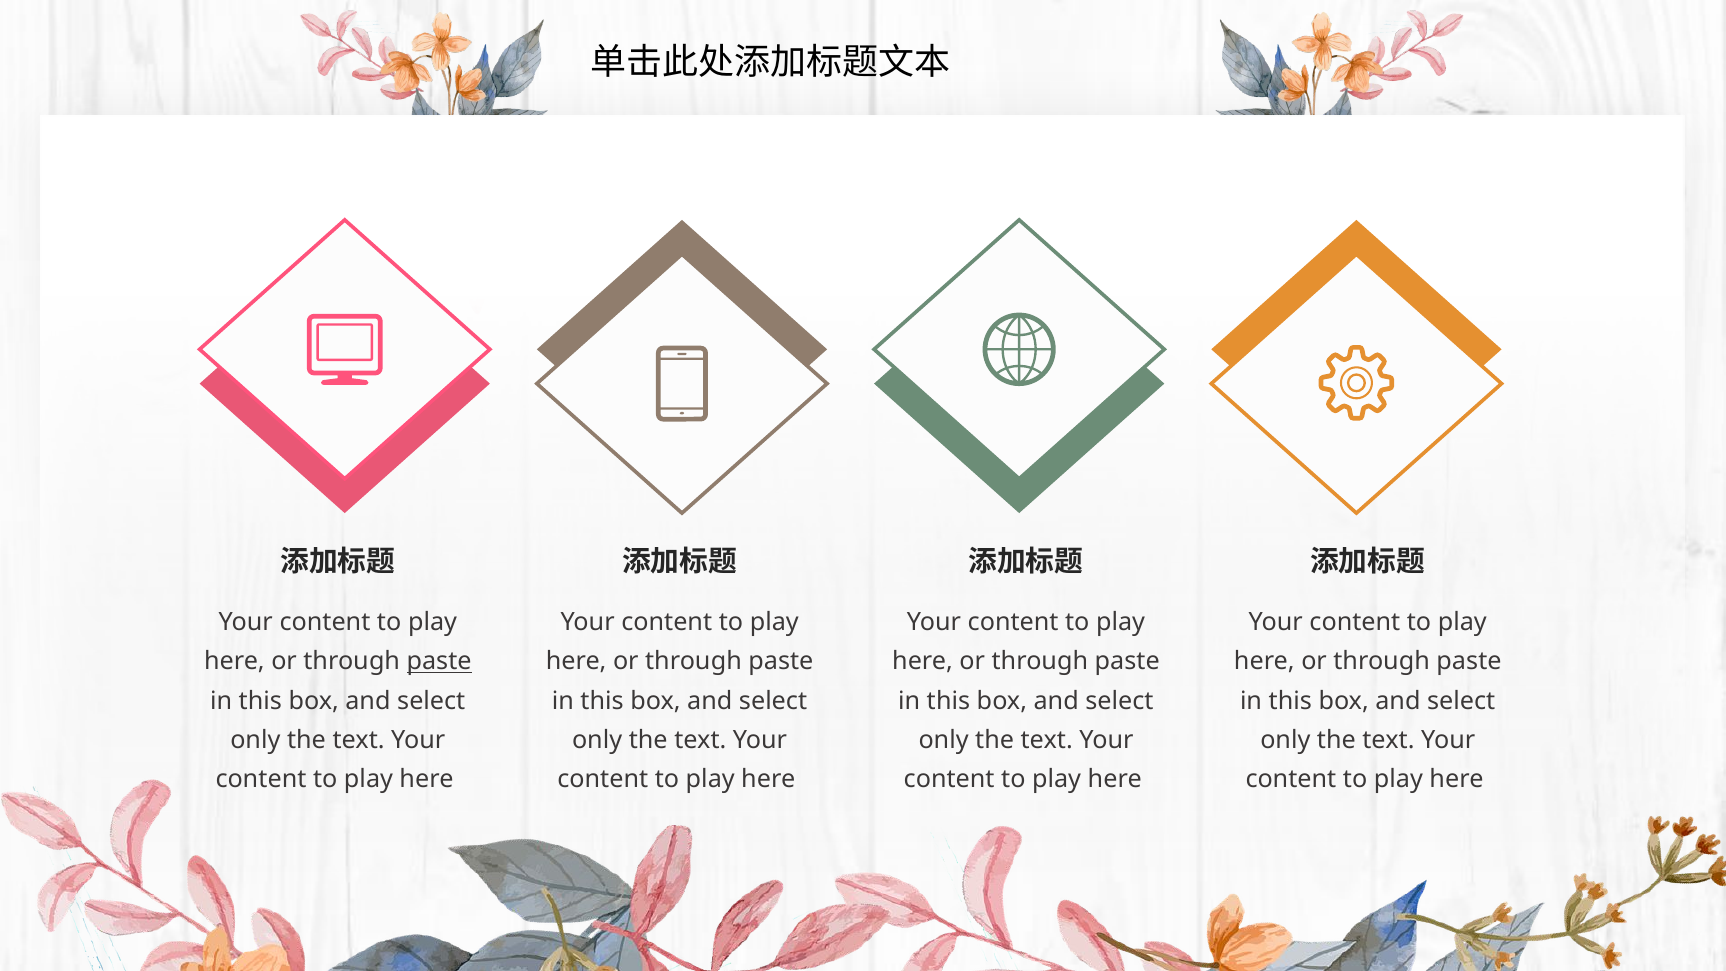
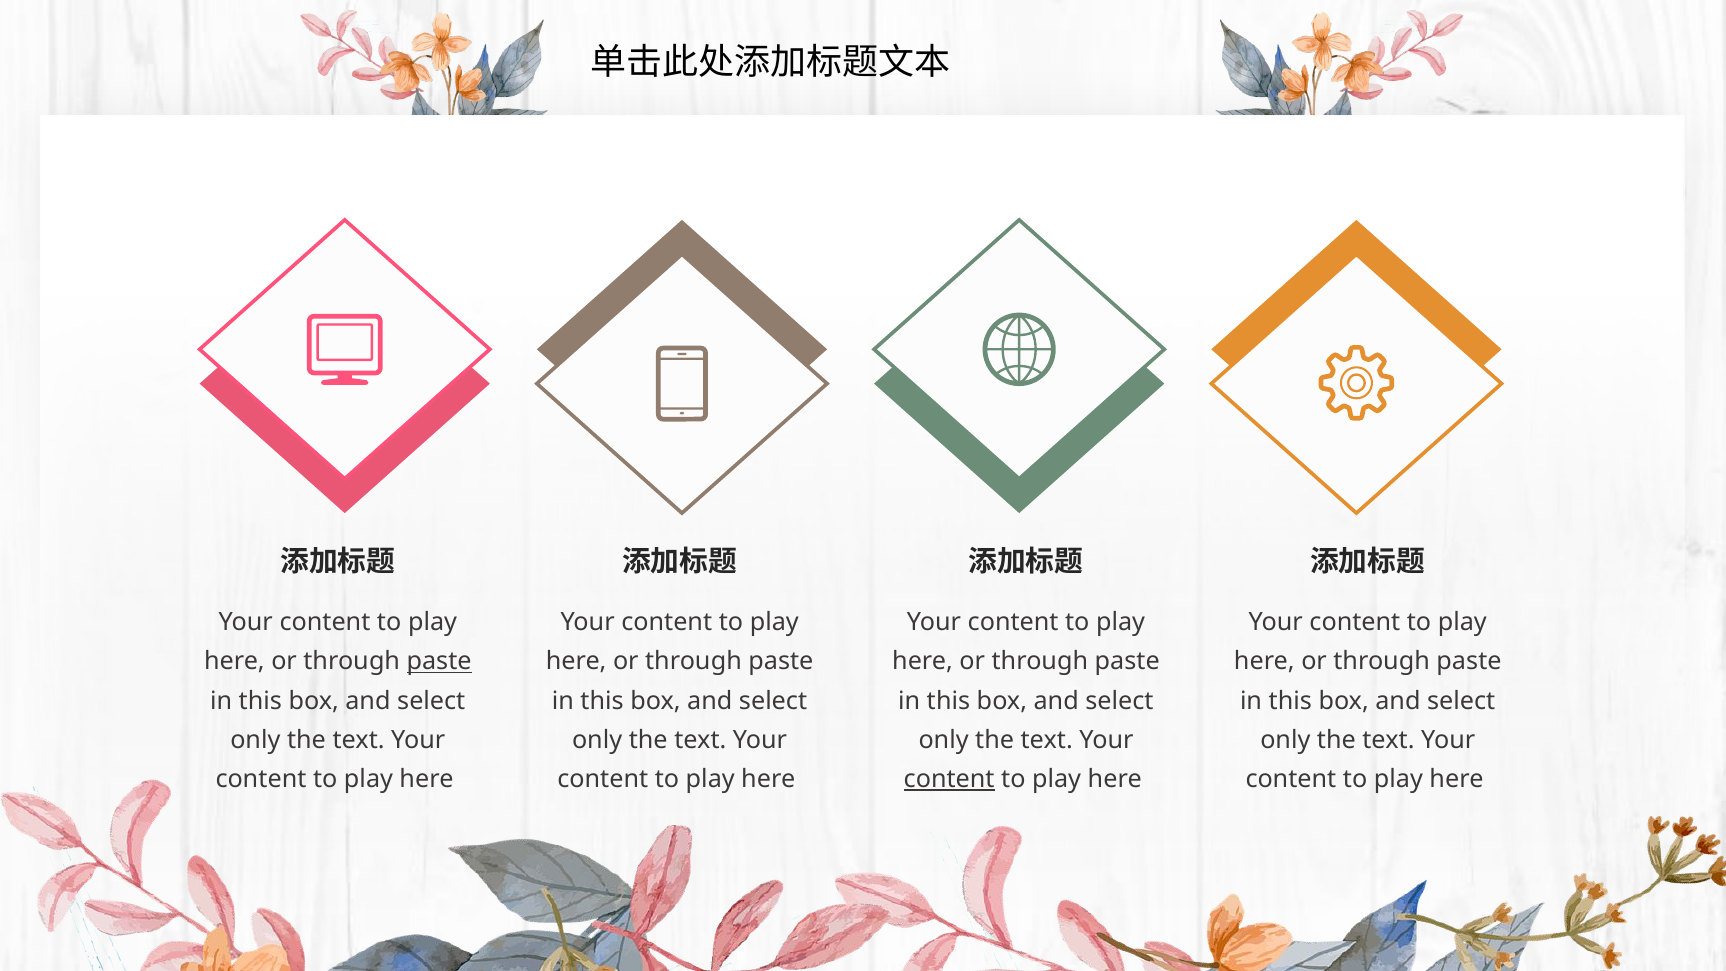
content at (949, 779) underline: none -> present
